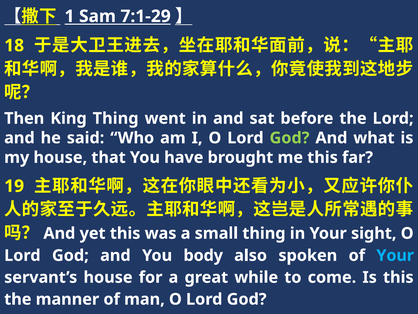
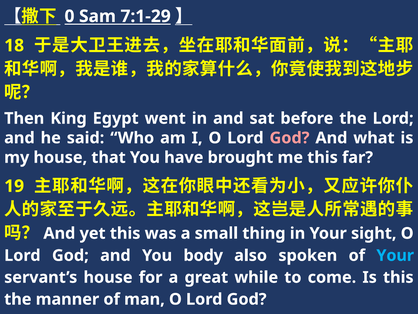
1: 1 -> 0
King Thing: Thing -> Egypt
God at (290, 138) colour: light green -> pink
